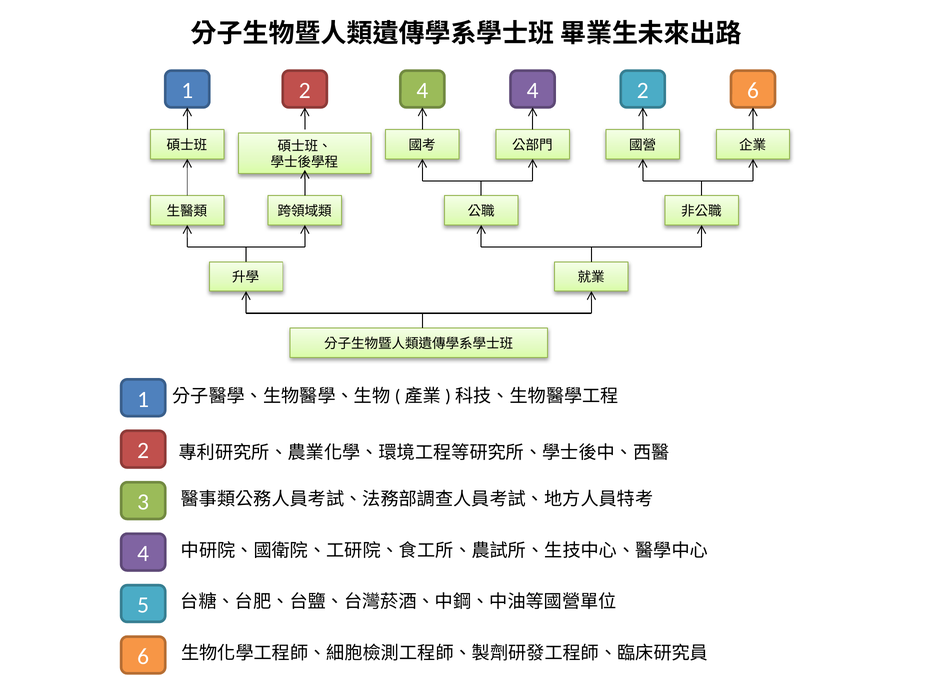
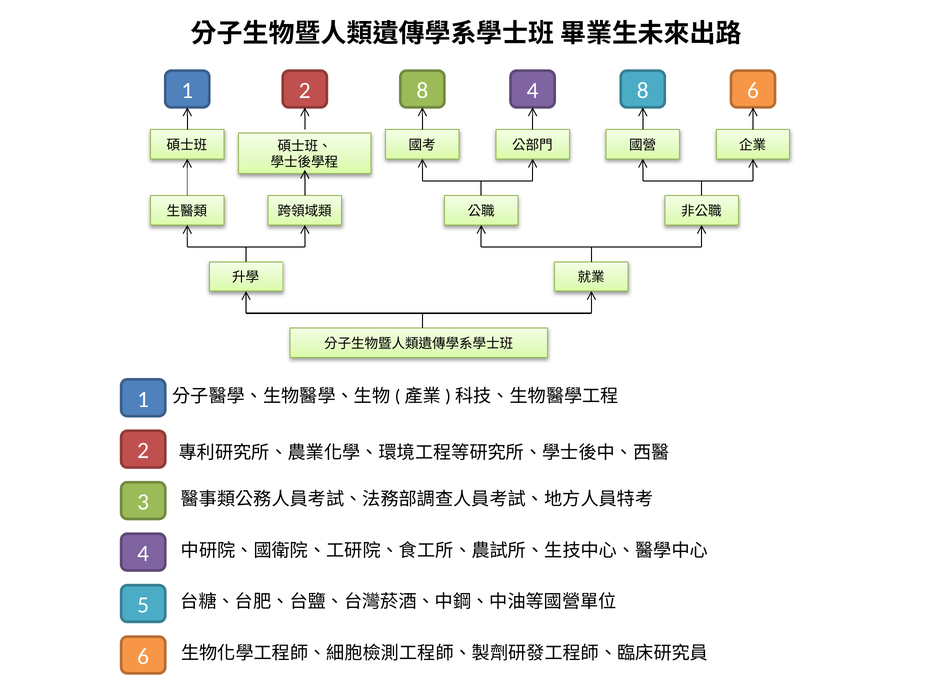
2 4: 4 -> 8
4 2: 2 -> 8
